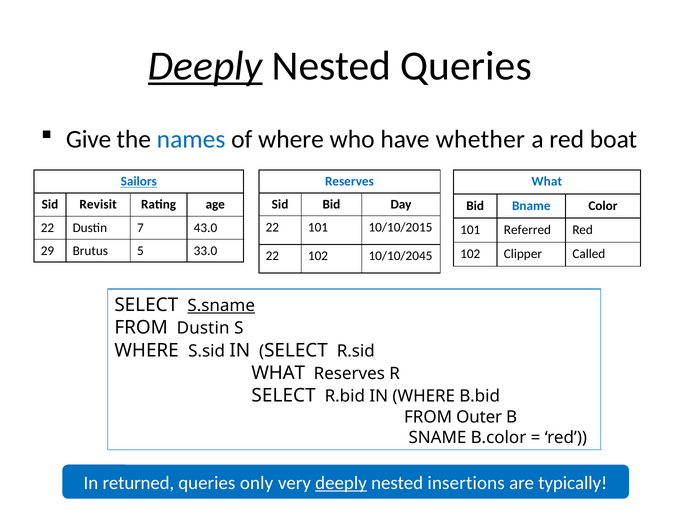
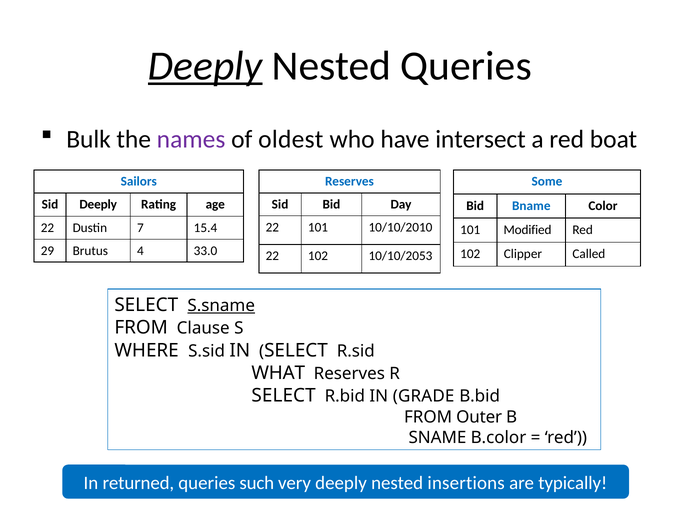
Give: Give -> Bulk
names colour: blue -> purple
of where: where -> oldest
whether: whether -> intersect
Sailors underline: present -> none
What at (547, 182): What -> Some
Sid Revisit: Revisit -> Deeply
10/10/2015: 10/10/2015 -> 10/10/2010
43.0: 43.0 -> 15.4
Referred: Referred -> Modified
5: 5 -> 4
10/10/2045: 10/10/2045 -> 10/10/2053
FROM Dustin: Dustin -> Clause
IN WHERE: WHERE -> GRADE
only: only -> such
deeply at (341, 483) underline: present -> none
